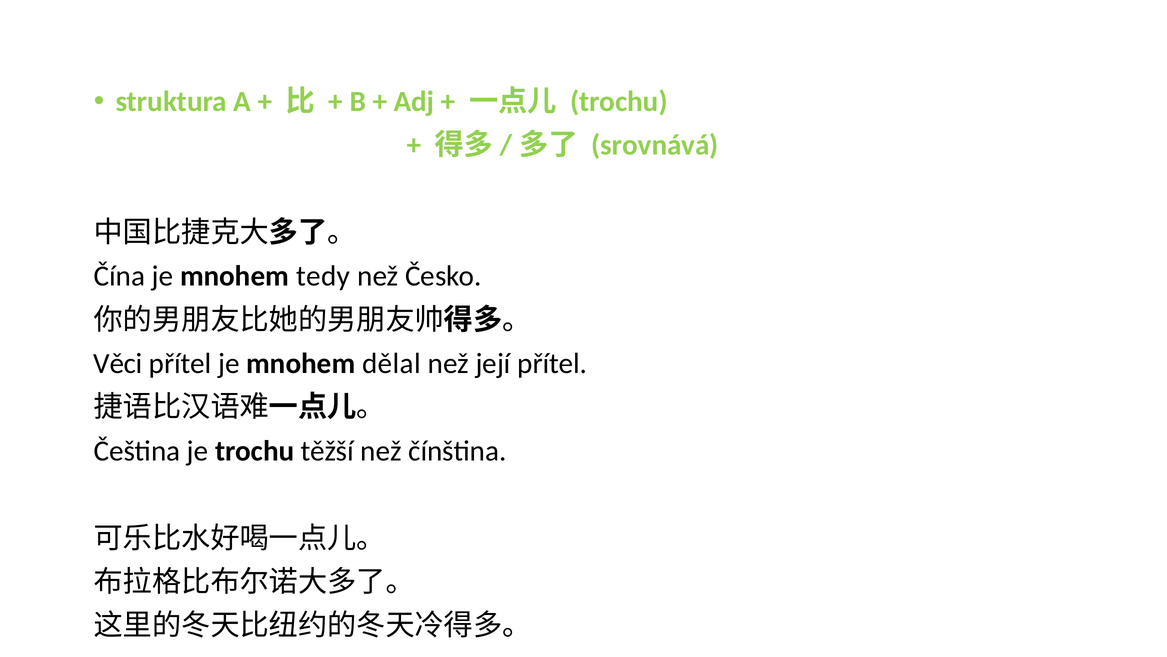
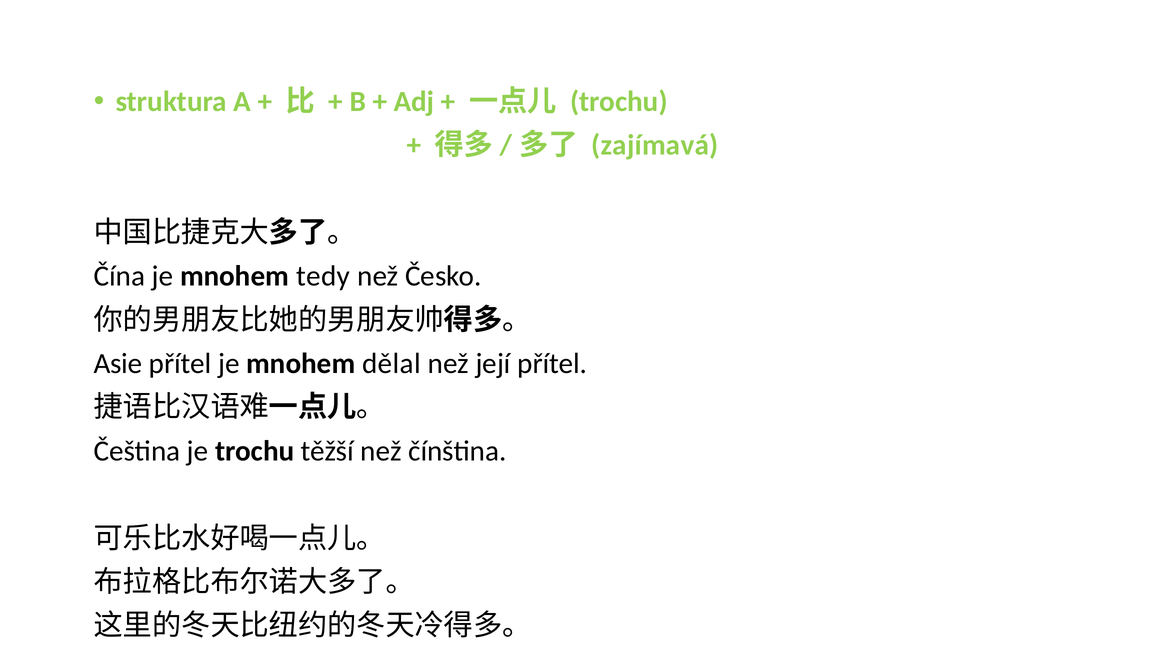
srovnává: srovnává -> zajímavá
Věci: Věci -> Asie
